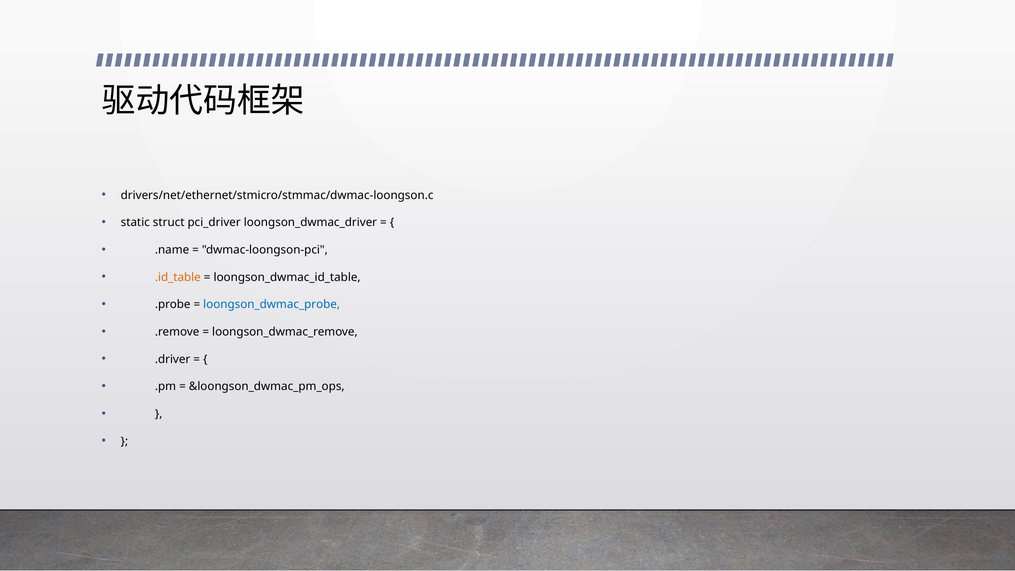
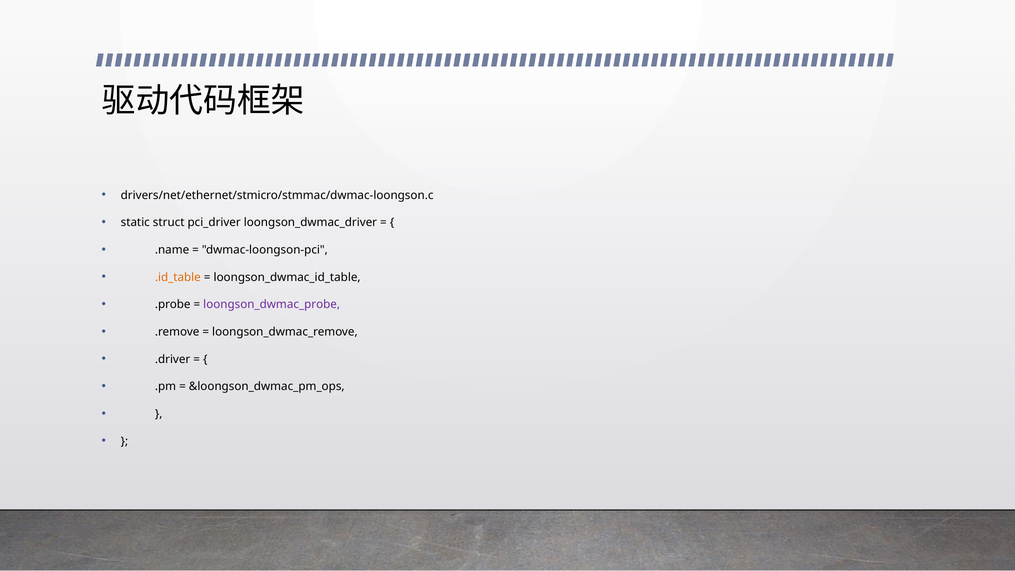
loongson_dwmac_probe colour: blue -> purple
